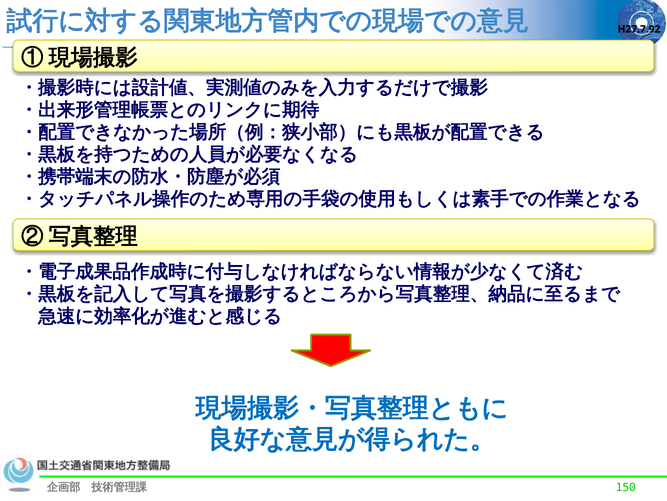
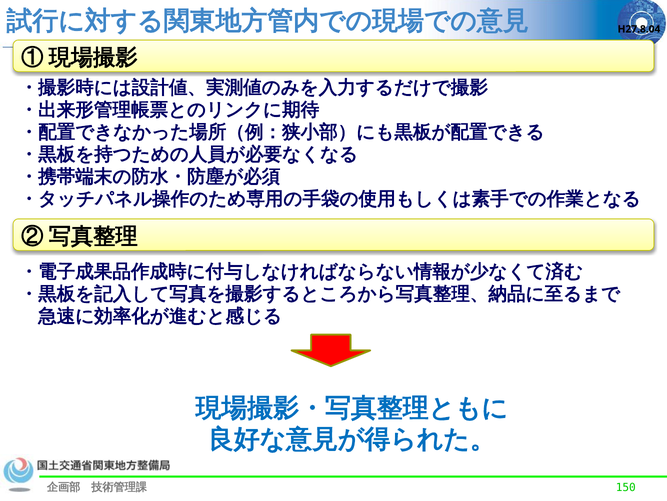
H27.7.92: H27.7.92 -> H27.8.04
